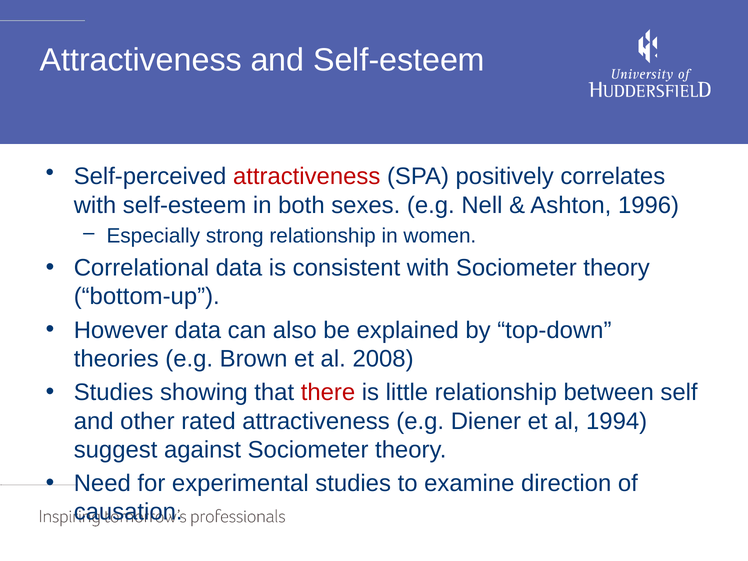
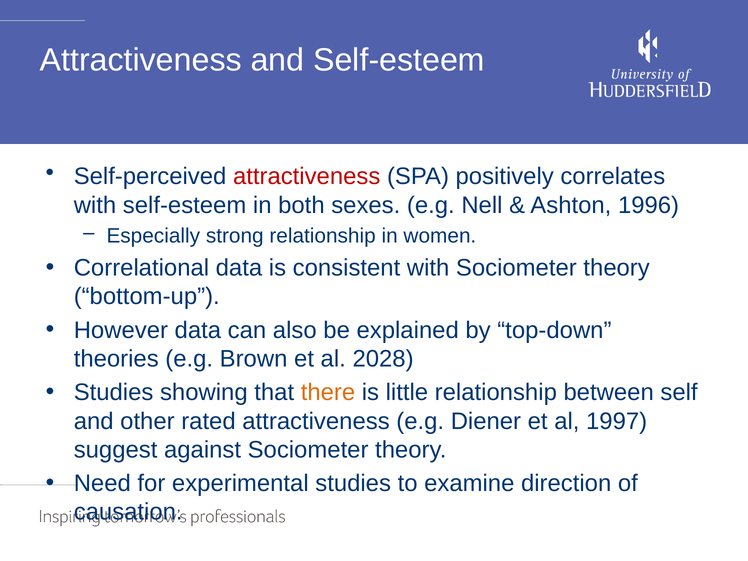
2008: 2008 -> 2028
there colour: red -> orange
1994: 1994 -> 1997
